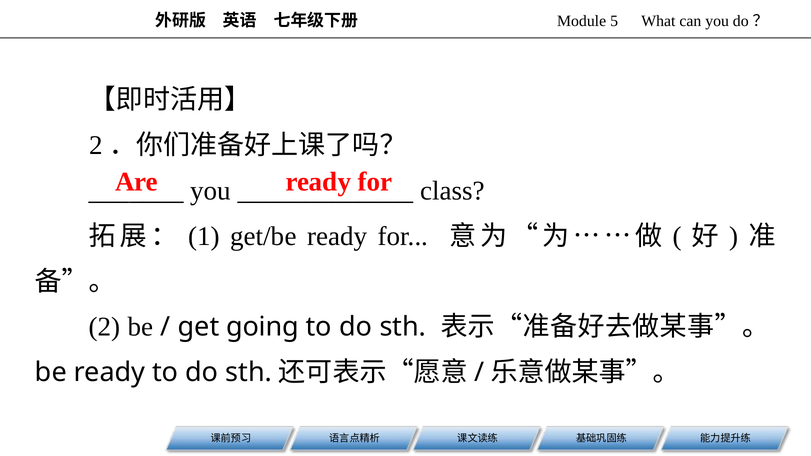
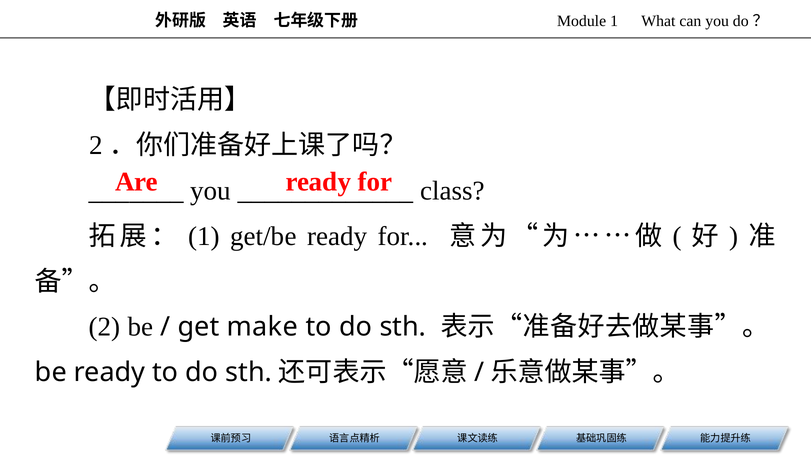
5 at (614, 21): 5 -> 1
going: going -> make
